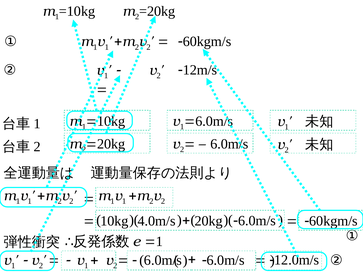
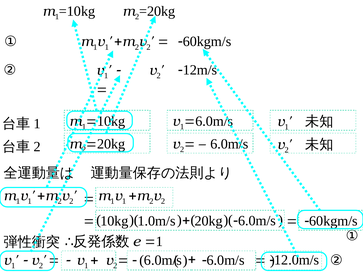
4.0m/s: 4.0m/s -> 1.0m/s
